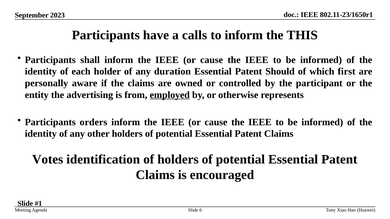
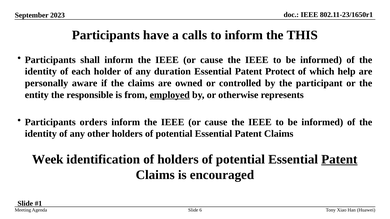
Should: Should -> Protect
first: first -> help
advertising: advertising -> responsible
Votes: Votes -> Week
Patent at (339, 160) underline: none -> present
